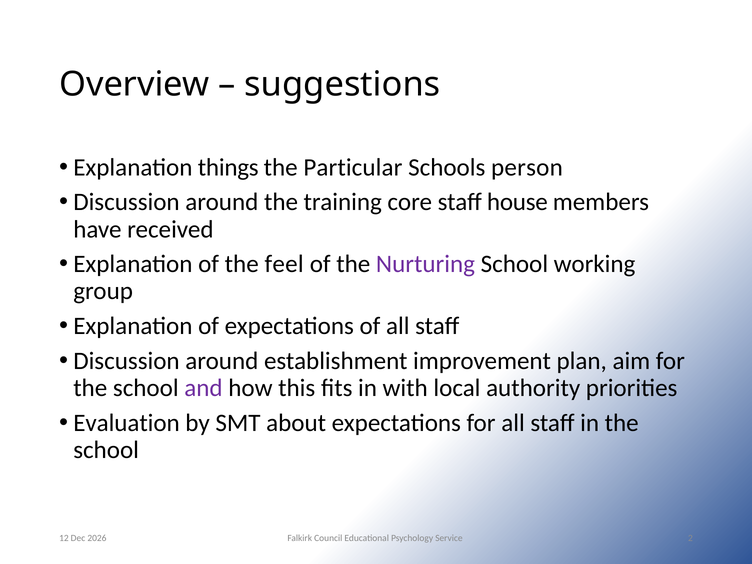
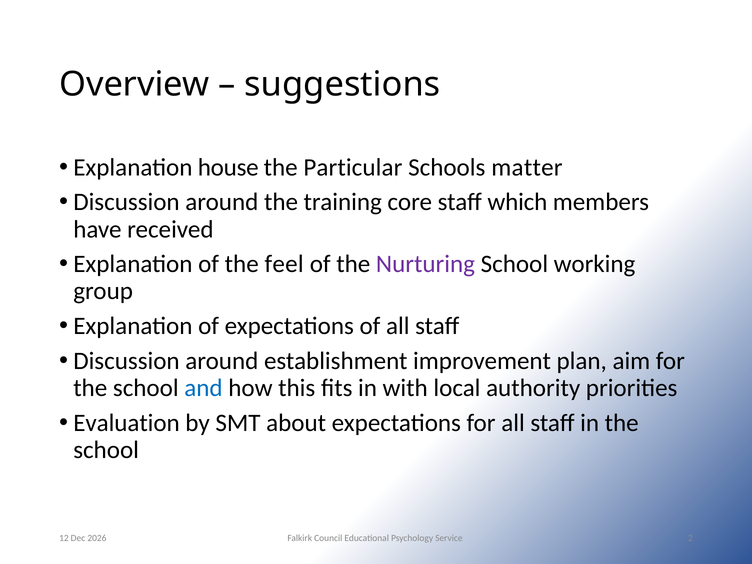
things: things -> house
person: person -> matter
house: house -> which
and colour: purple -> blue
